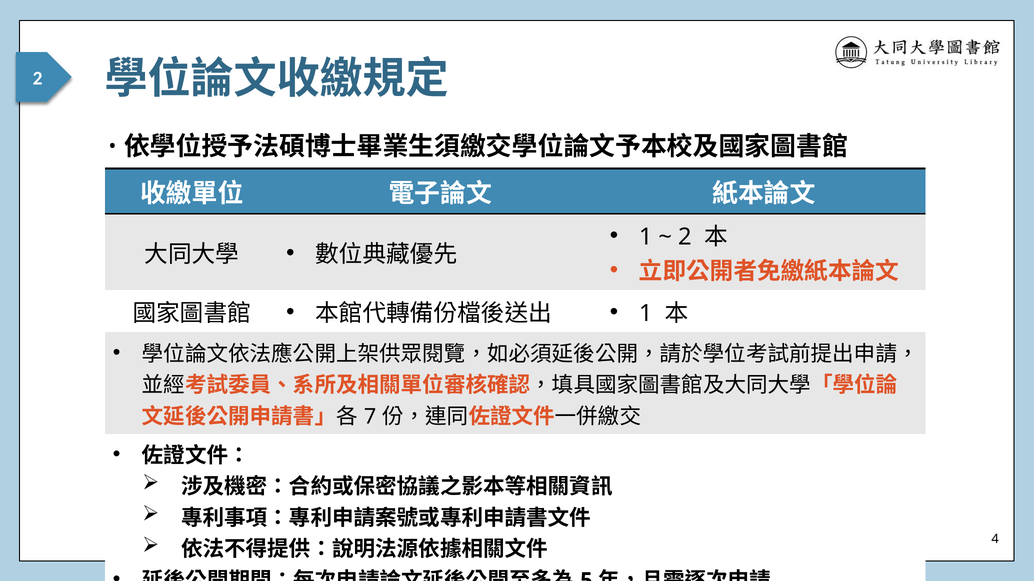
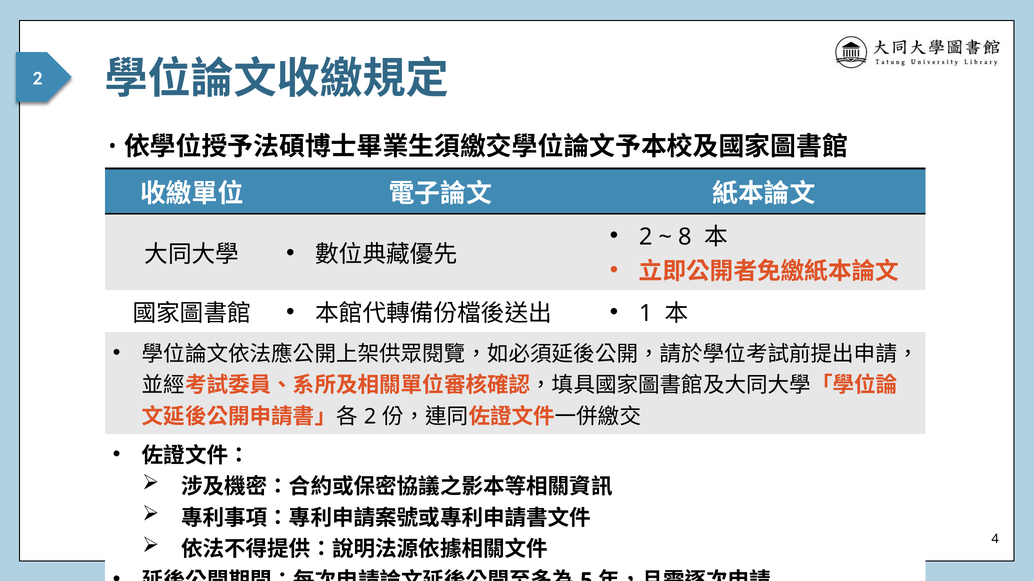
1 at (646, 237): 1 -> 2
2 at (685, 237): 2 -> 8
7 at (370, 417): 7 -> 2
